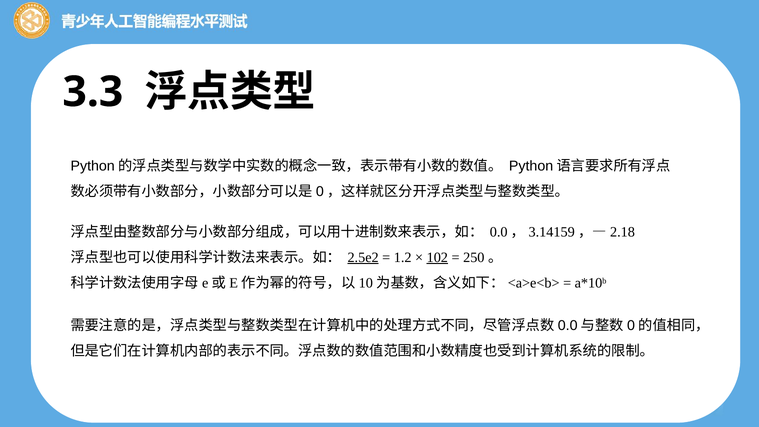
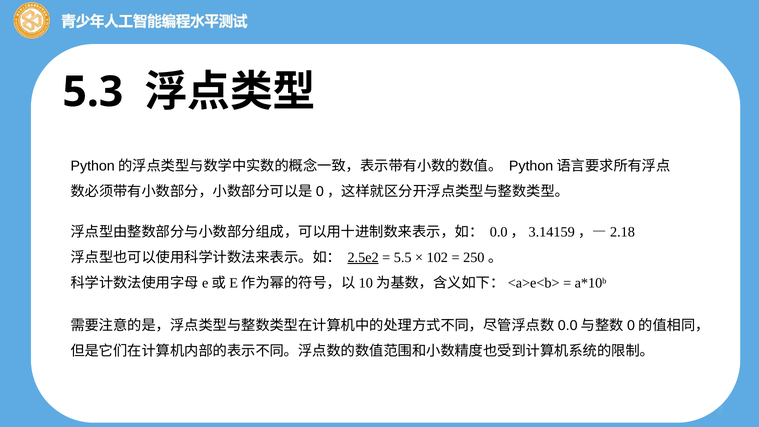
3.3: 3.3 -> 5.3
1.2: 1.2 -> 5.5
102 underline: present -> none
